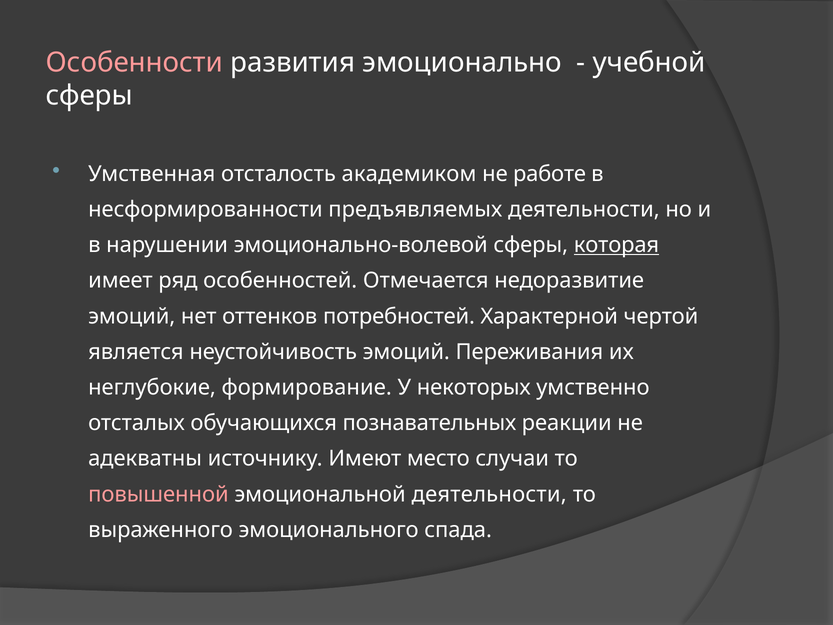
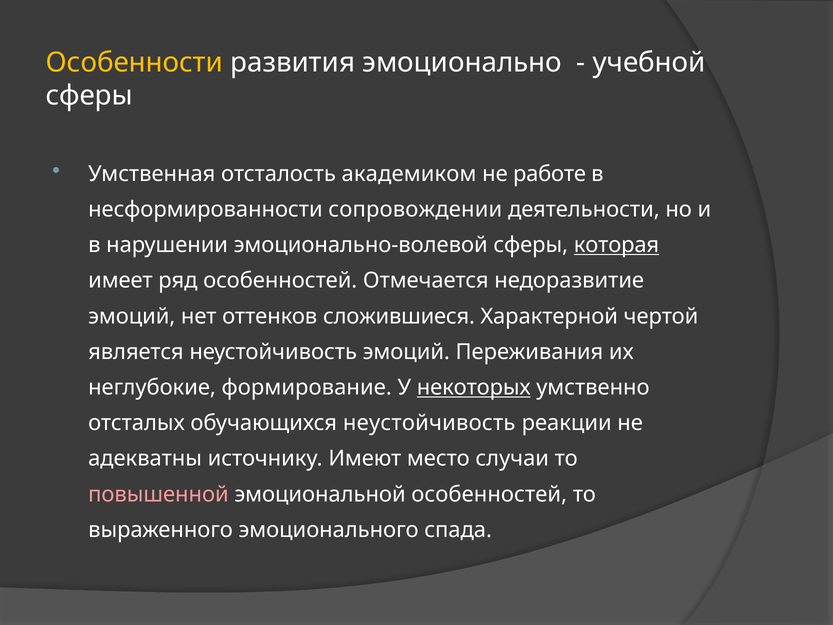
Особенности colour: pink -> yellow
предъявляемых: предъявляемых -> сопровождении
потребностей: потребностей -> сложившиеся
некоторых underline: none -> present
обучающихся познавательных: познавательных -> неустойчивость
эмоциональной деятельности: деятельности -> особенностей
